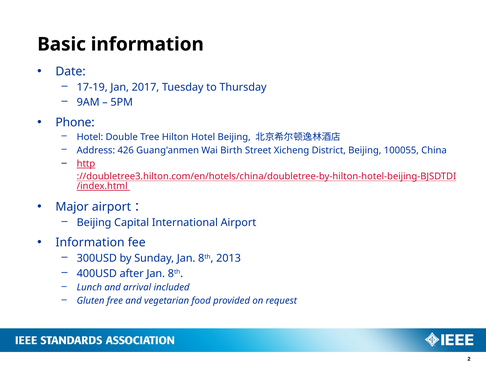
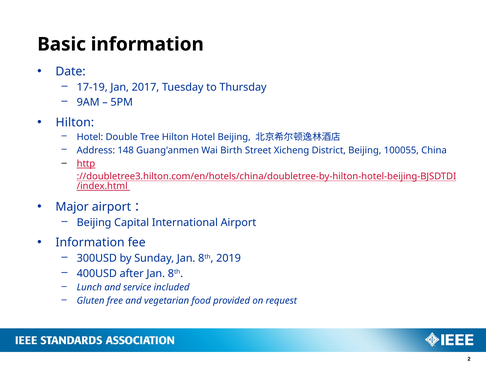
Phone at (75, 122): Phone -> Hilton
426: 426 -> 148
2013: 2013 -> 2019
arrival: arrival -> service
